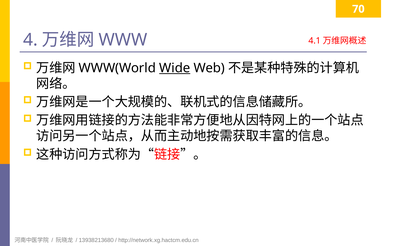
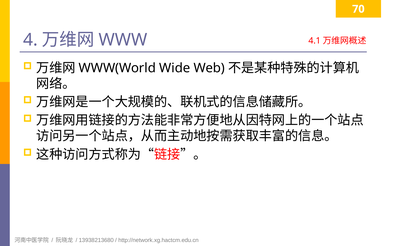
Wide underline: present -> none
